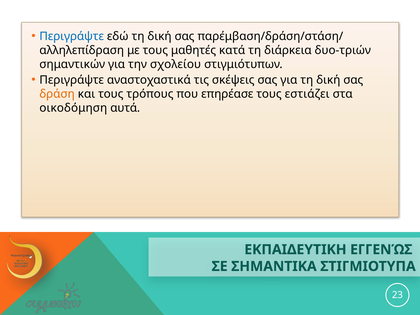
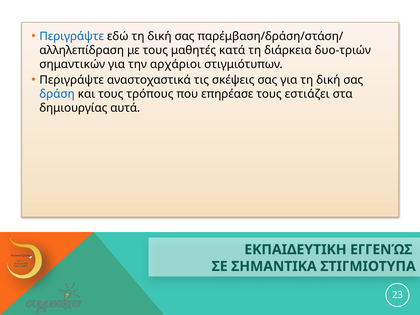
σχολείου: σχολείου -> αρχάριοι
δράση colour: orange -> blue
οικοδόμηση: οικοδόμηση -> δημιουργίας
